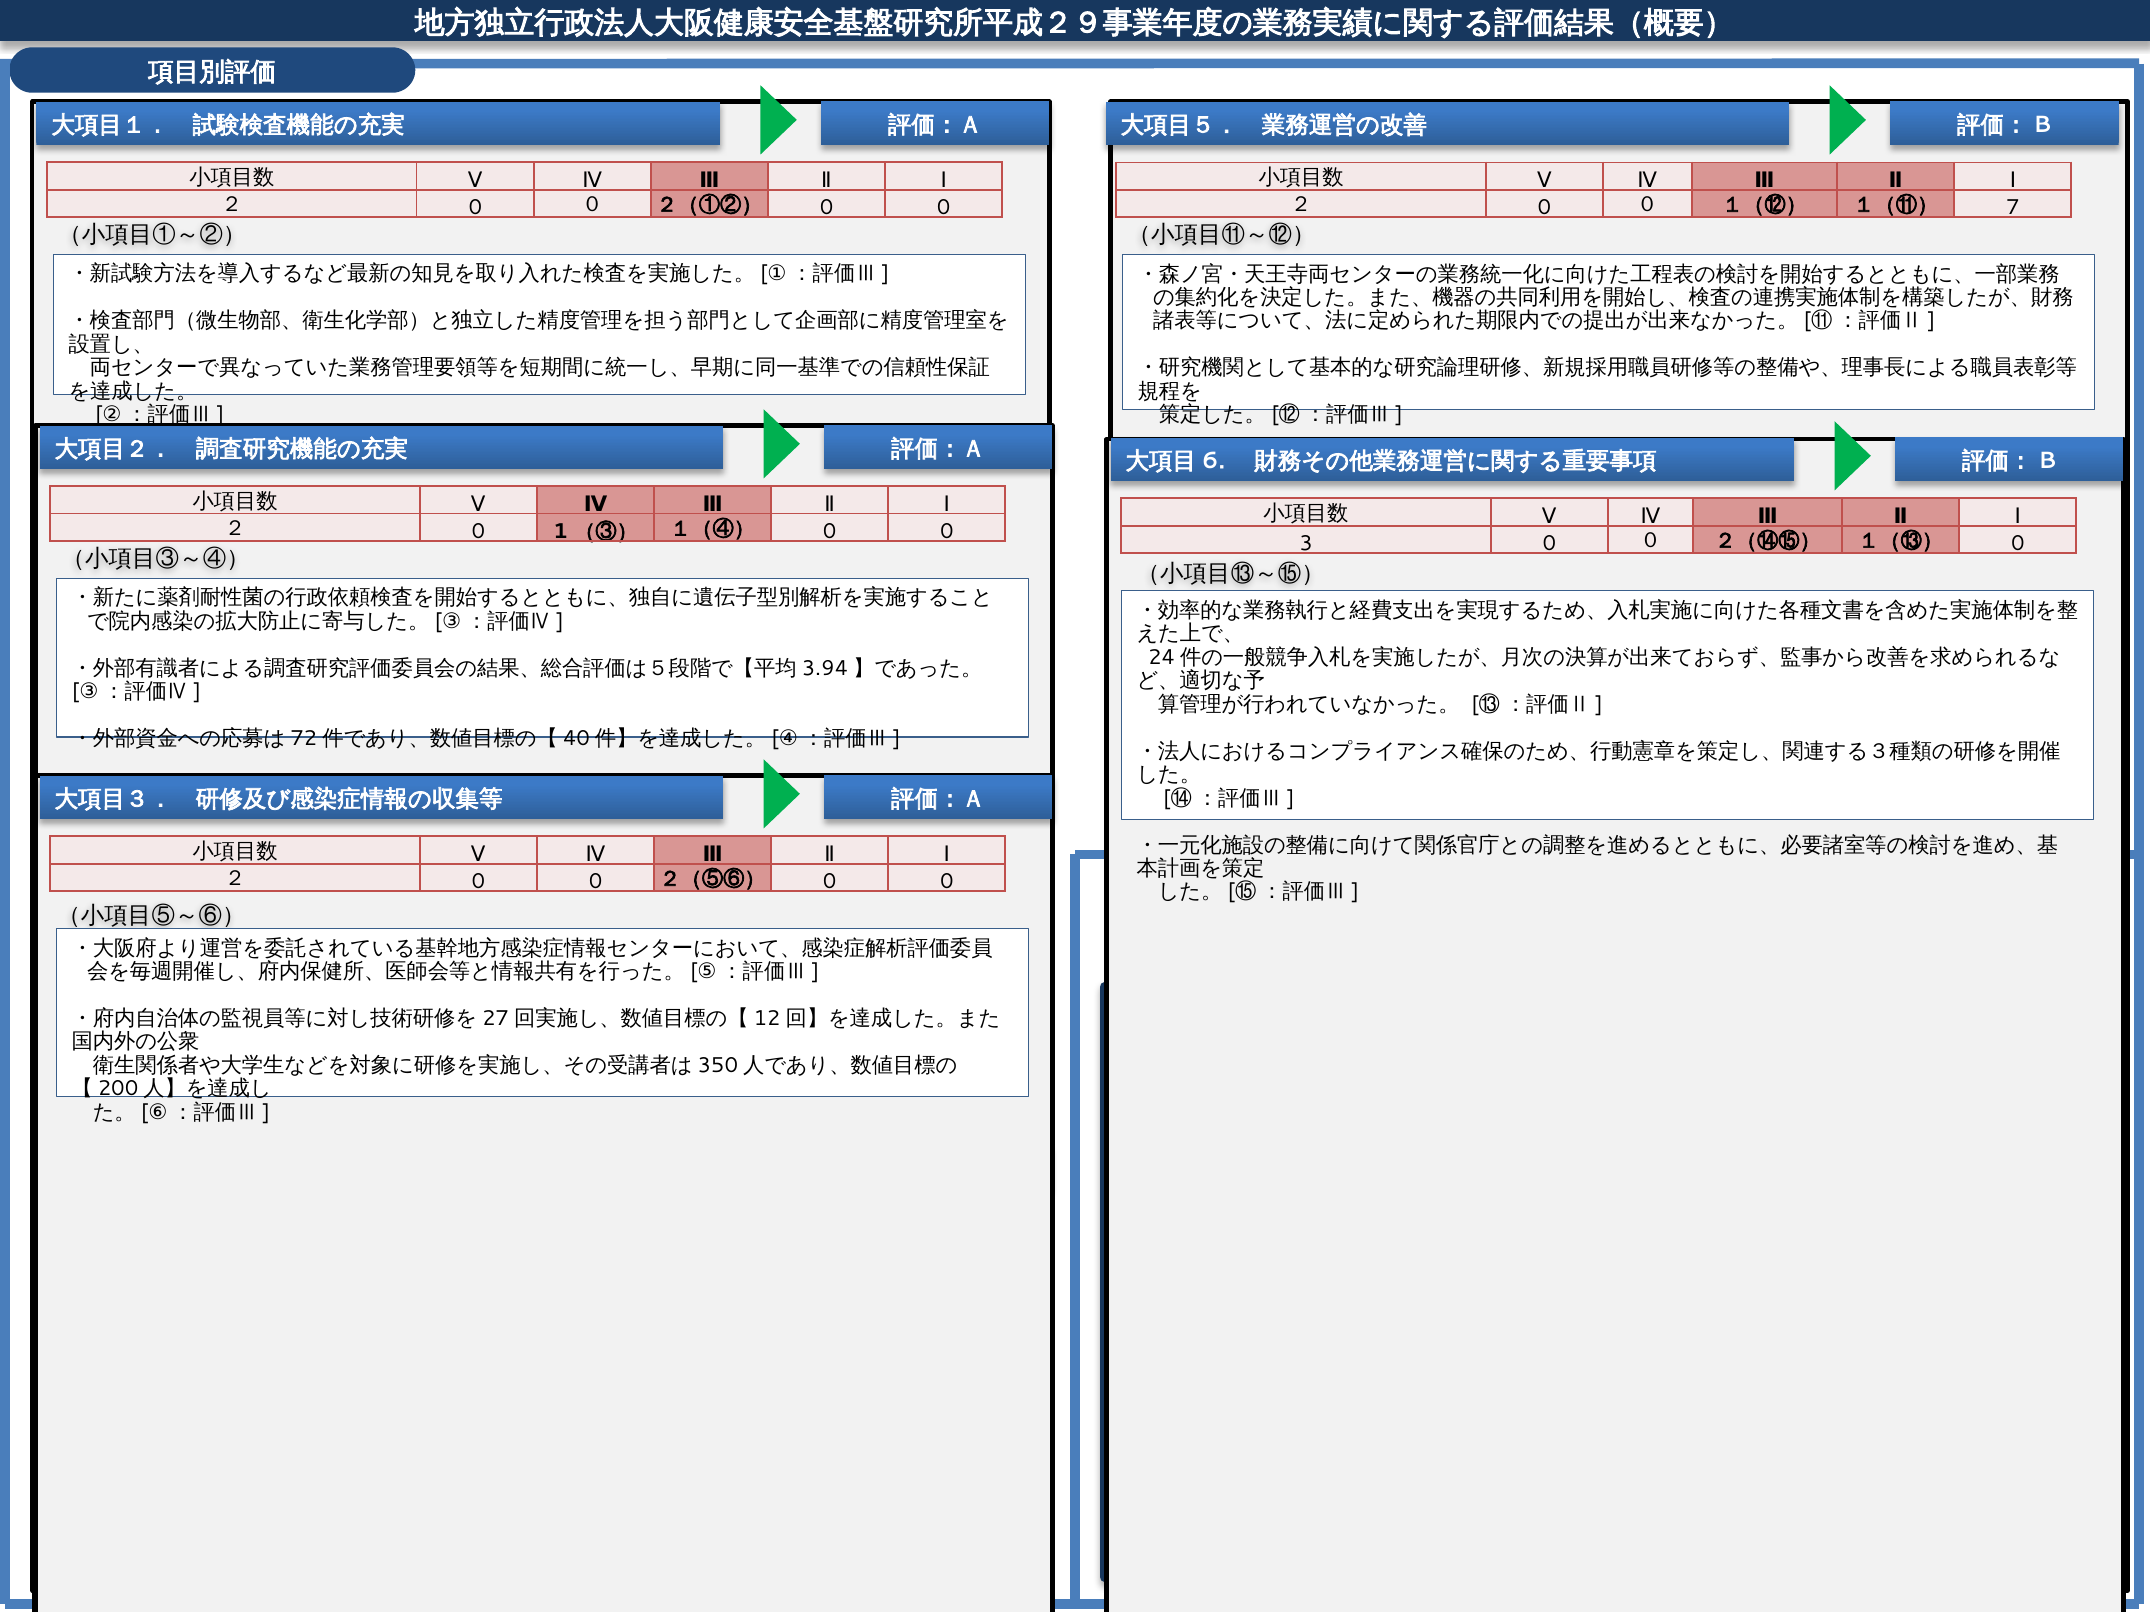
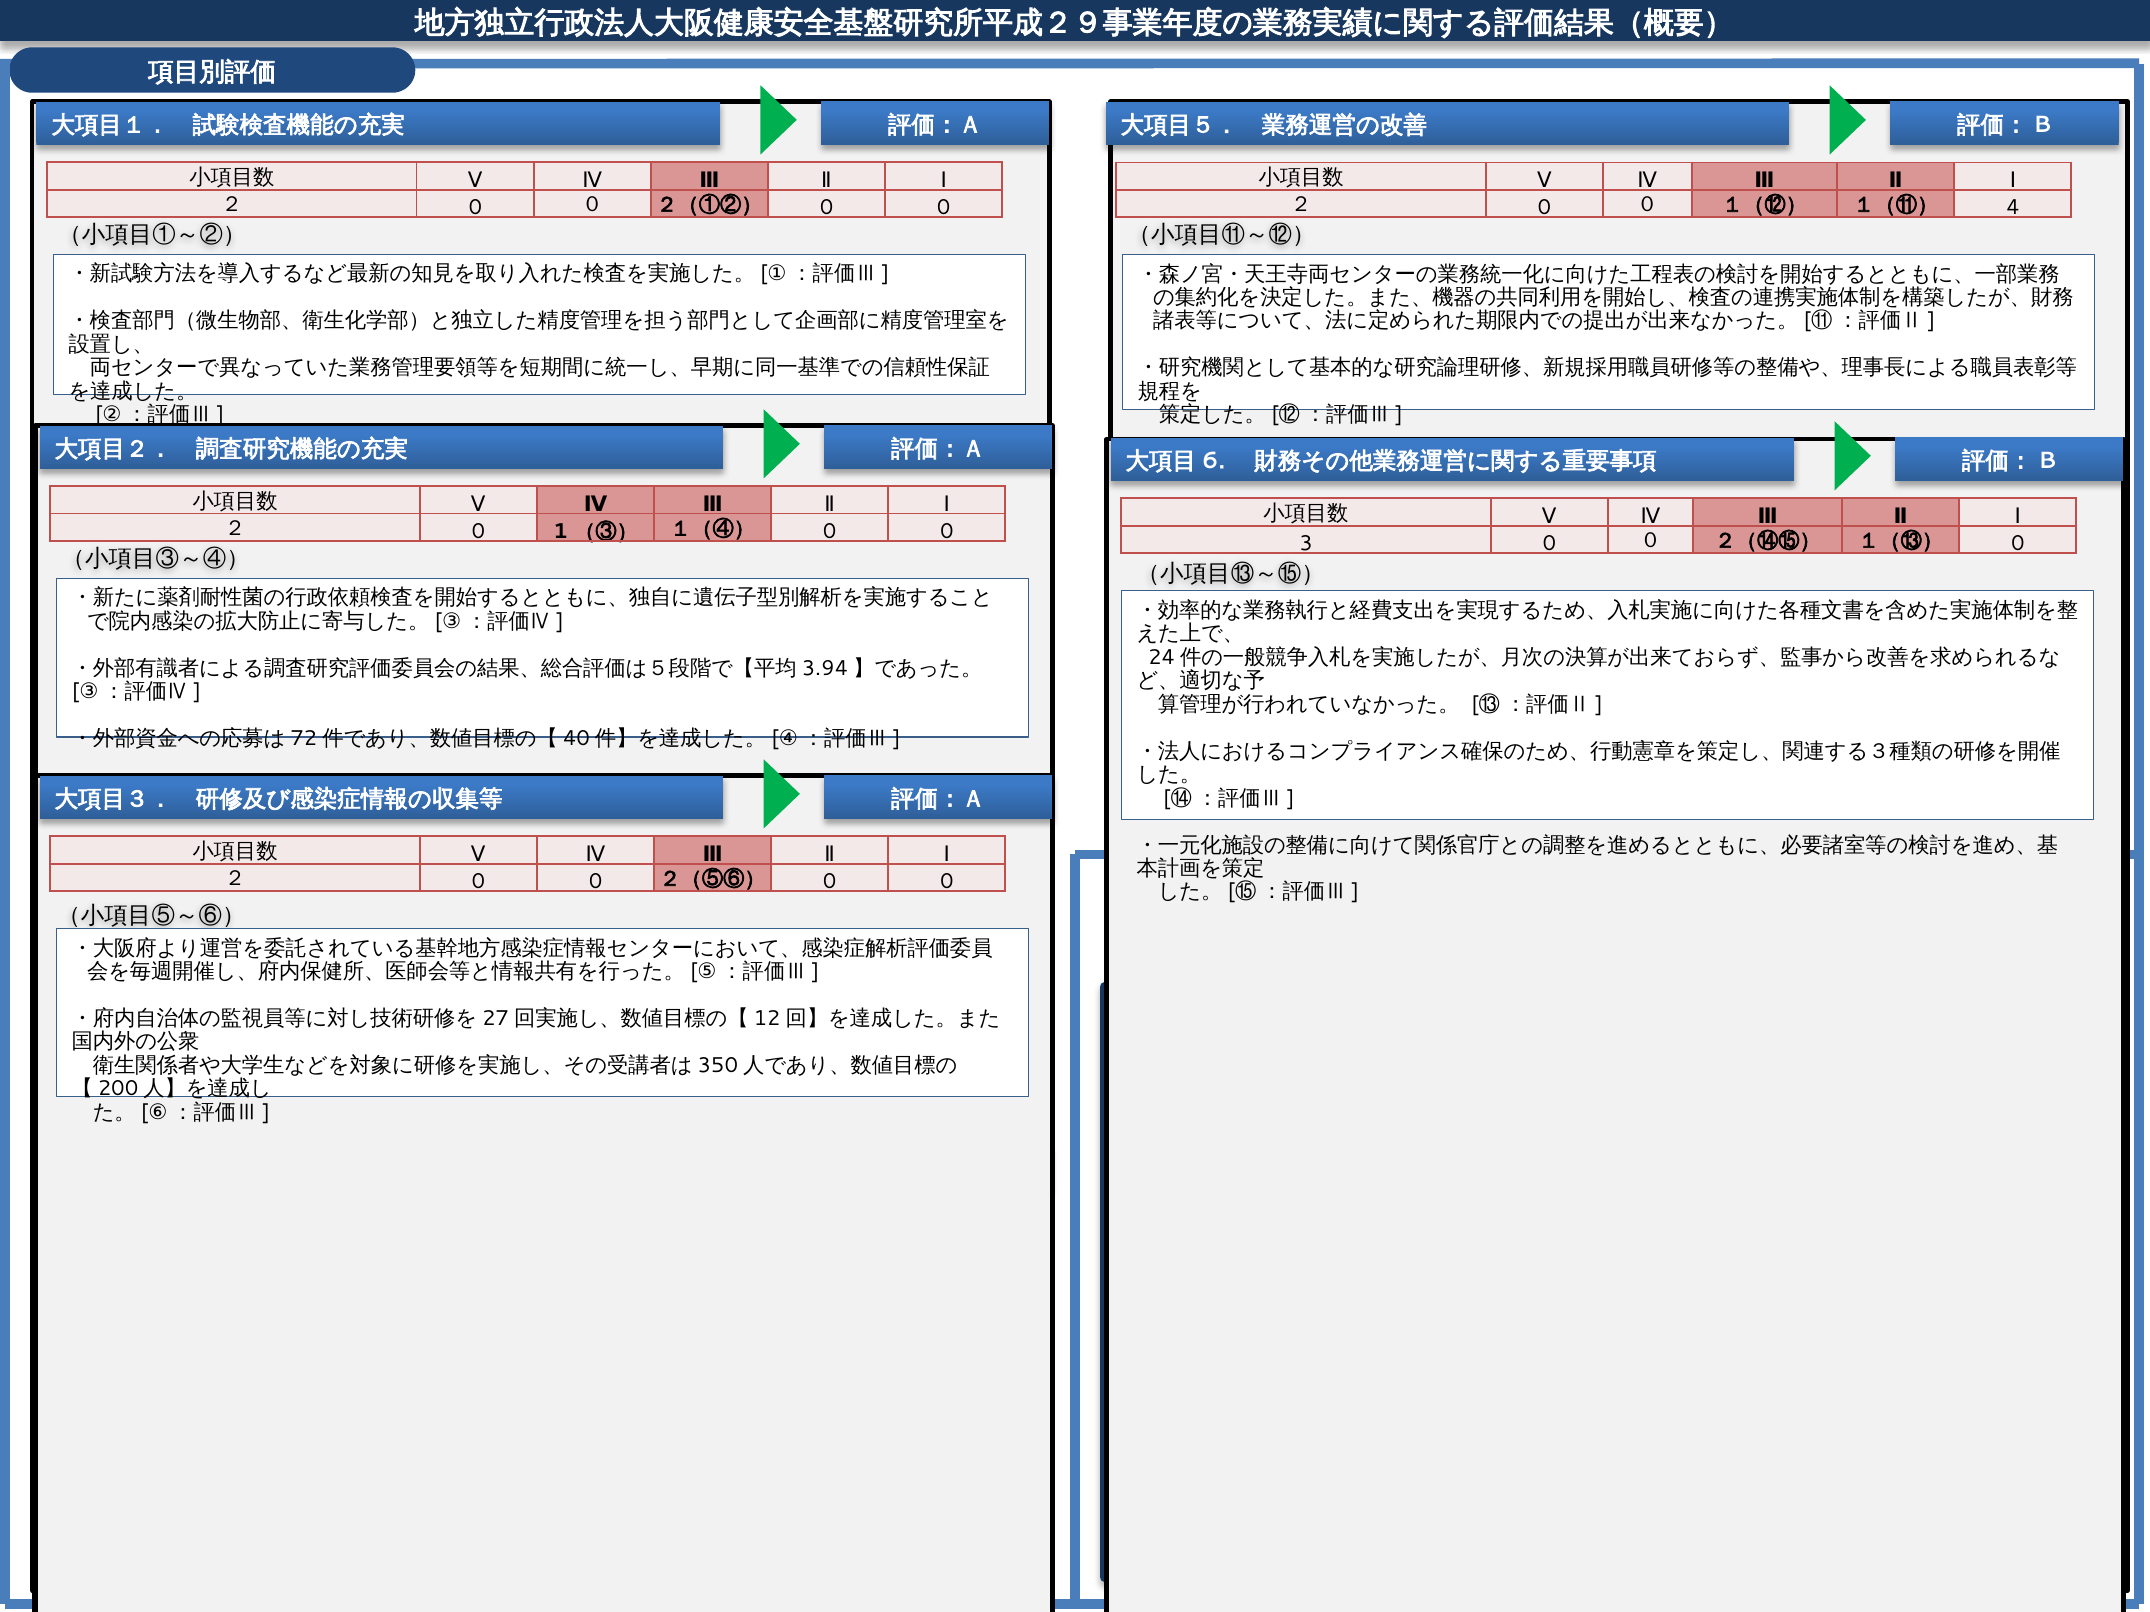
7: 7 -> 4
